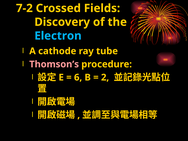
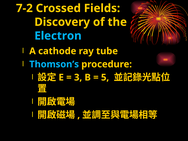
Thomson’s colour: pink -> light blue
6: 6 -> 3
2: 2 -> 5
